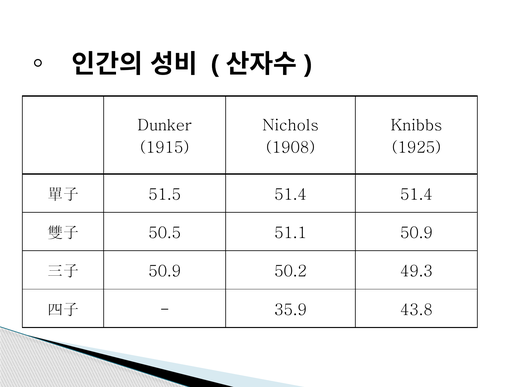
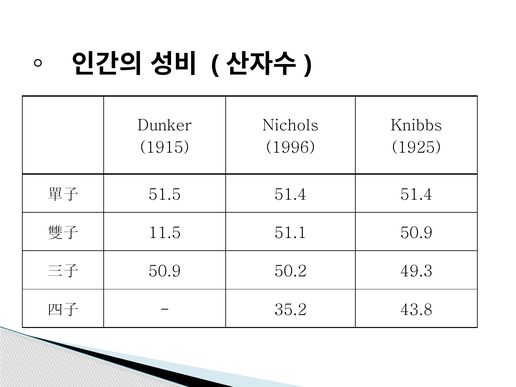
1908: 1908 -> 1996
50.5: 50.5 -> 11.5
35.9: 35.9 -> 35.2
